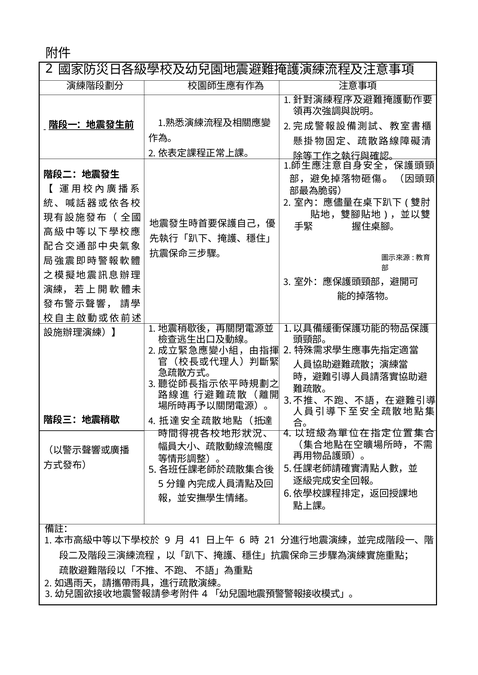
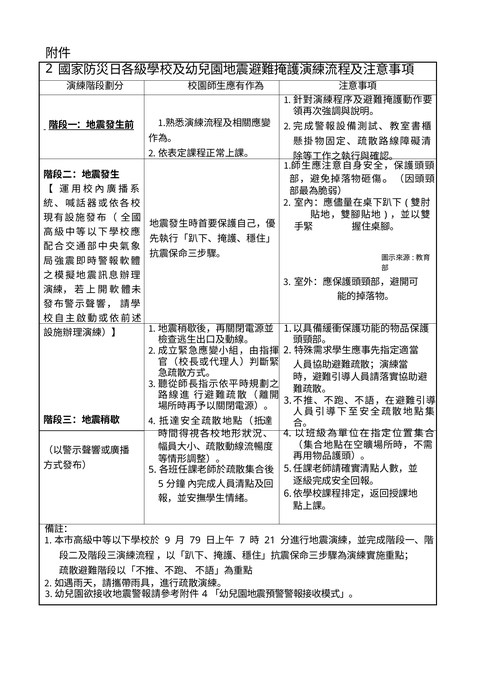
41: 41 -> 79
6: 6 -> 7
